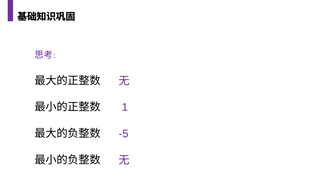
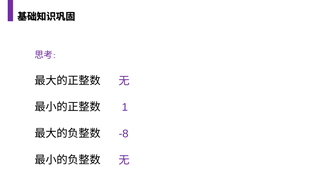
-5: -5 -> -8
